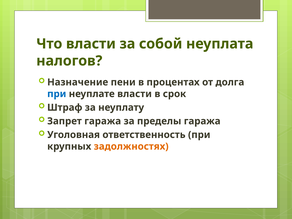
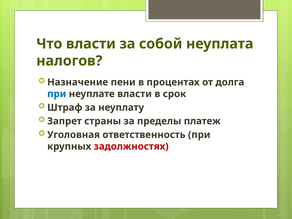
Запрет гаража: гаража -> страны
пределы гаража: гаража -> платеж
задолжностях colour: orange -> red
